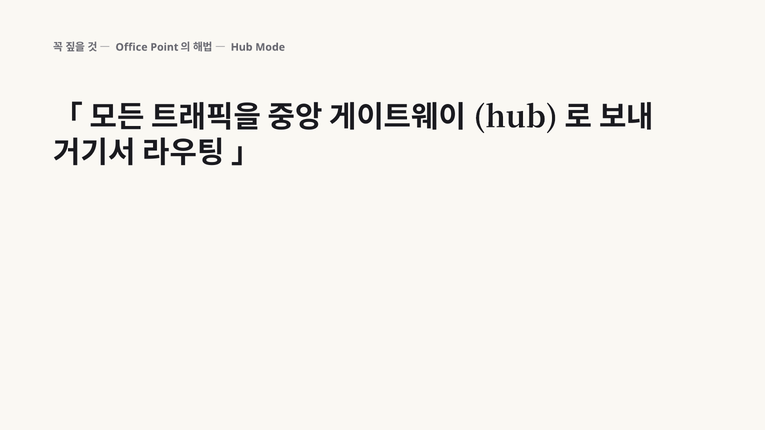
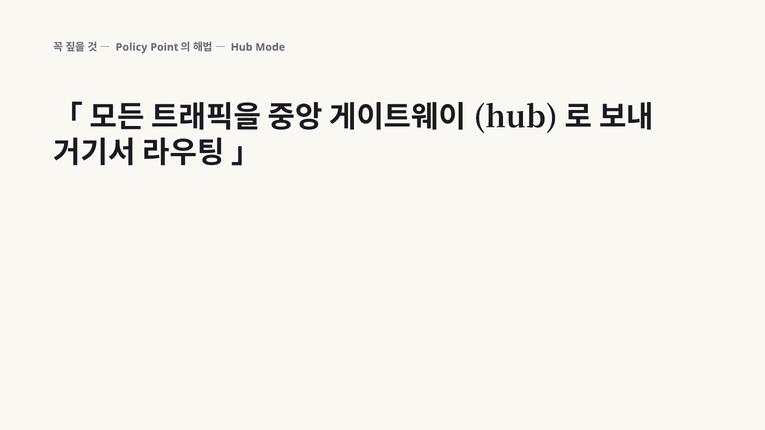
Office: Office -> Policy
